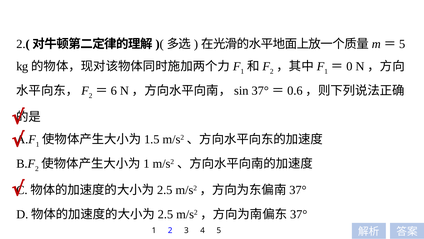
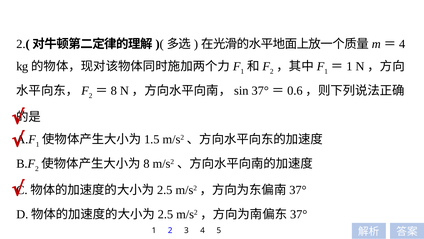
5 at (402, 44): 5 -> 4
0 at (349, 66): 0 -> 1
6 at (114, 91): 6 -> 8
1 at (146, 164): 1 -> 8
